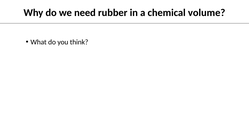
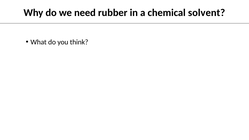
volume: volume -> solvent
